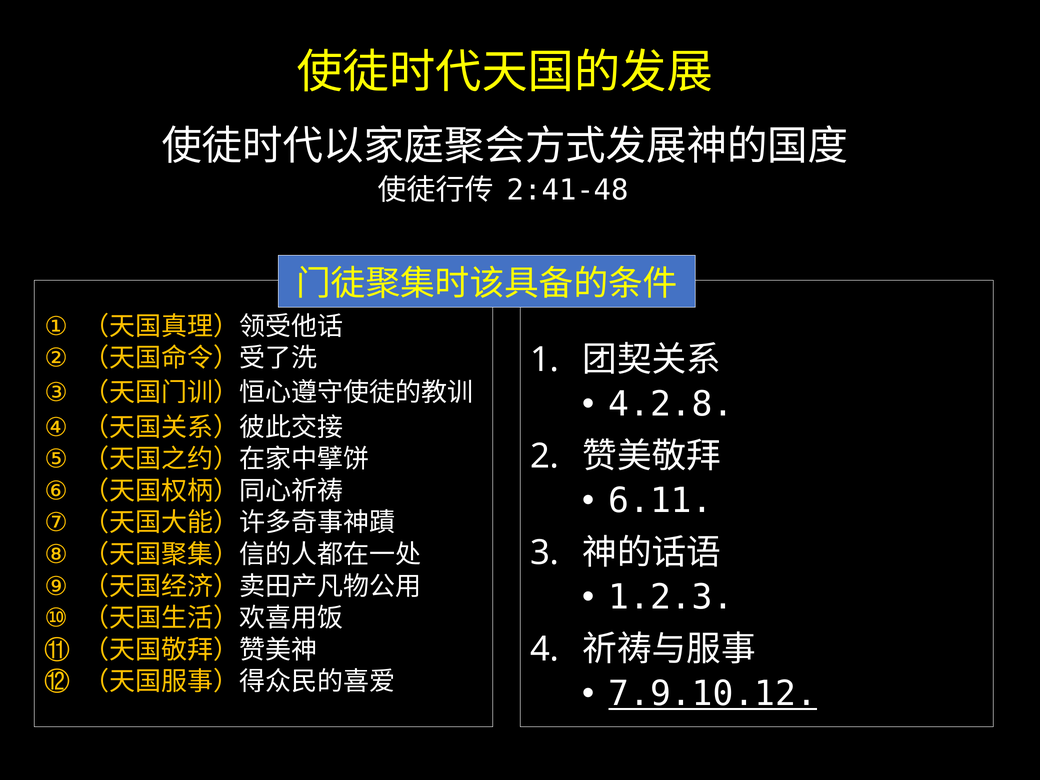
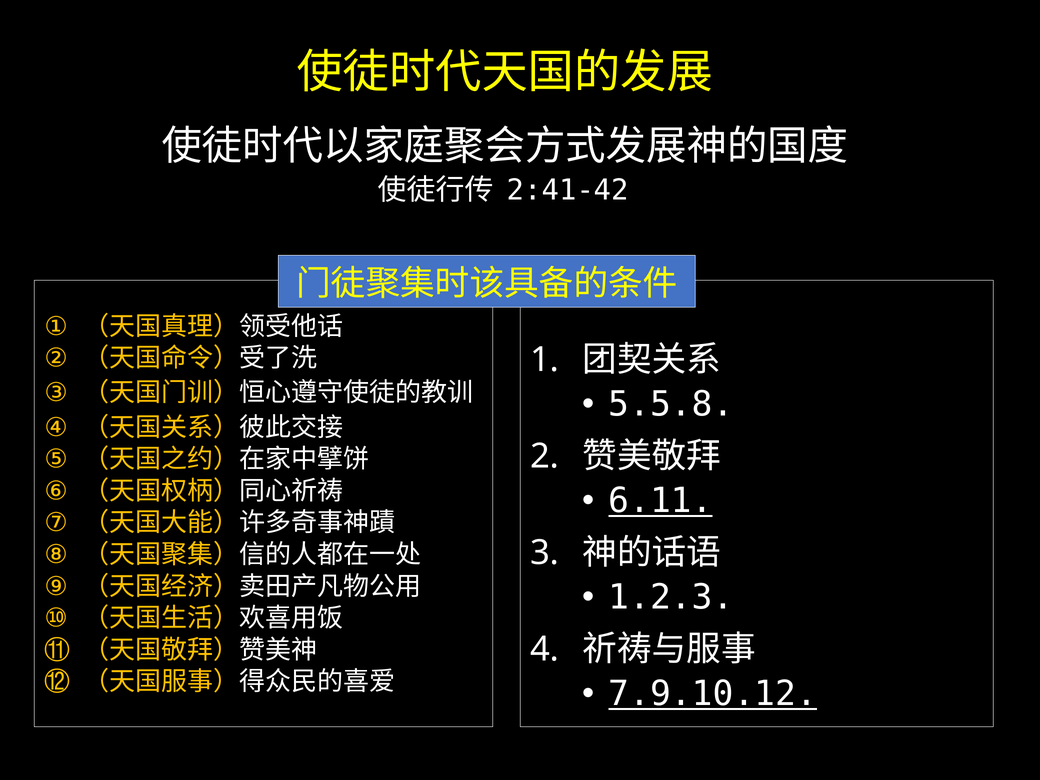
2:41-48: 2:41-48 -> 2:41-42
4.2.8: 4.2.8 -> 5.5.8
6.11 underline: none -> present
